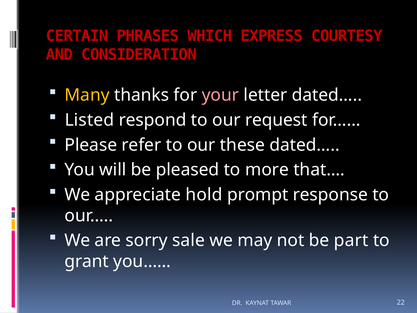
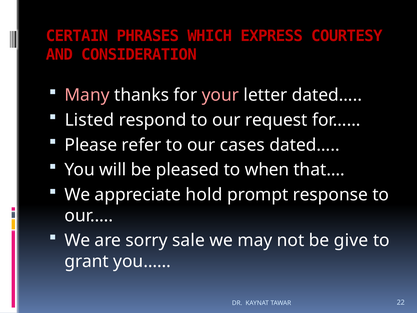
Many colour: yellow -> pink
these: these -> cases
more: more -> when
part: part -> give
